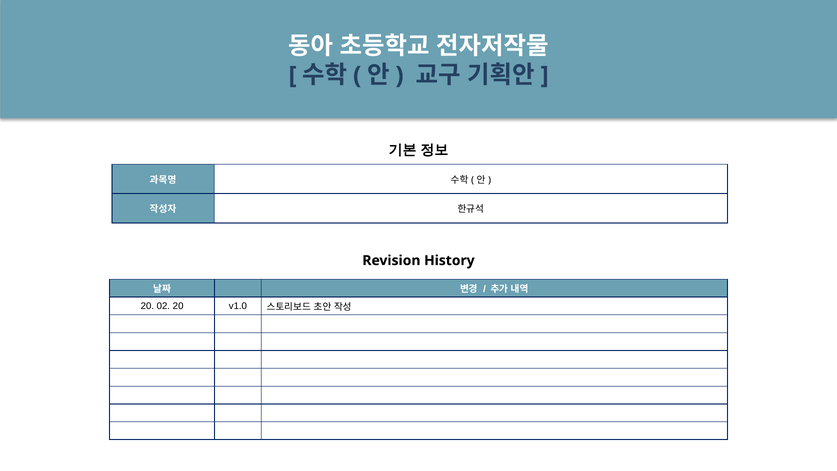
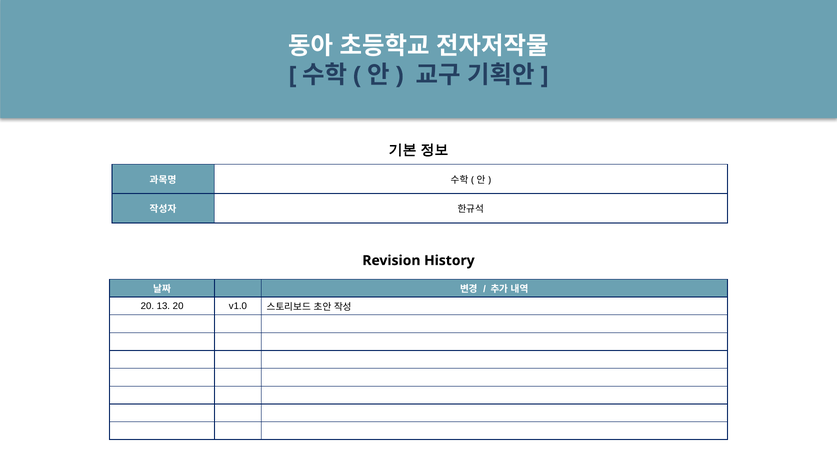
02: 02 -> 13
